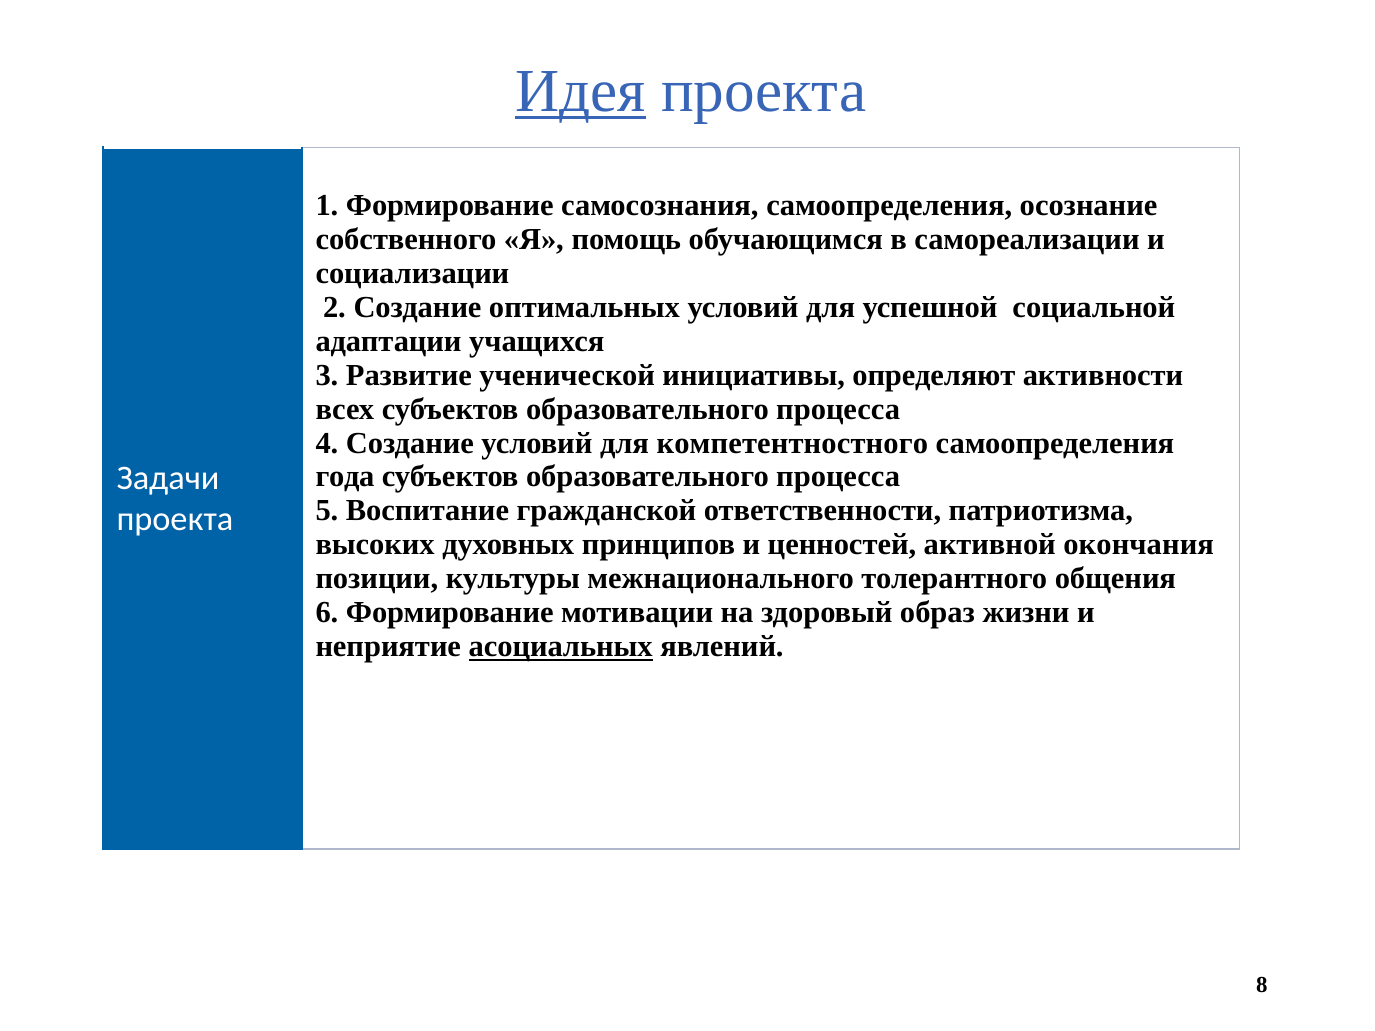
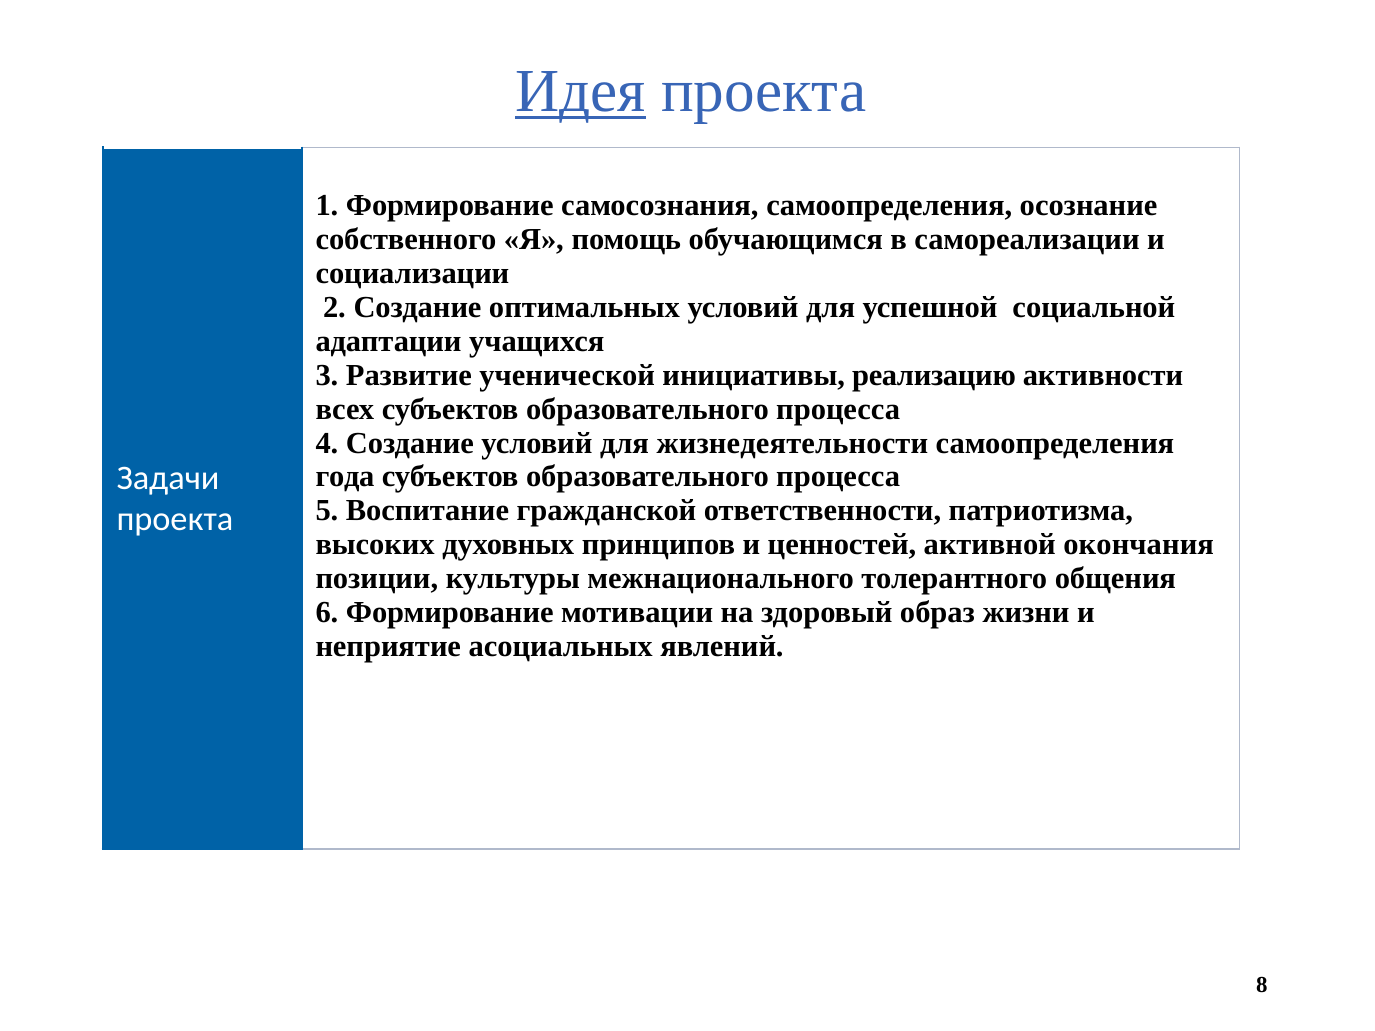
определяют: определяют -> реализацию
компетентностного: компетентностного -> жизнедеятельности
асоциальных underline: present -> none
